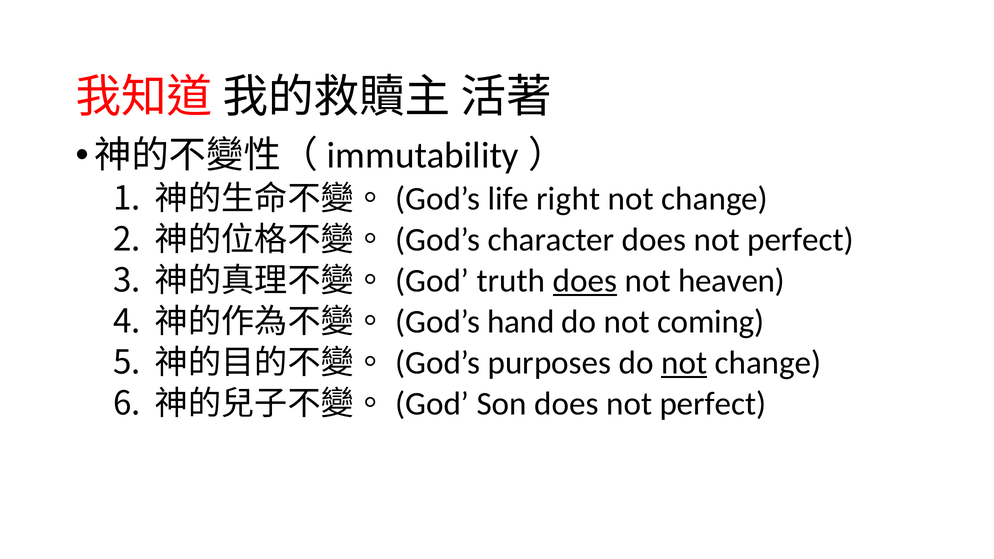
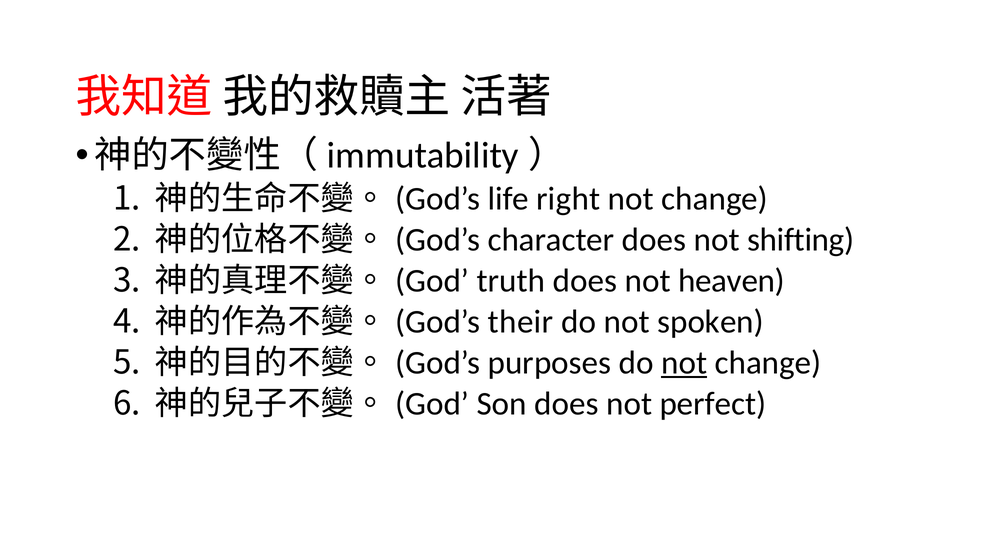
character does not perfect: perfect -> shifting
does at (585, 281) underline: present -> none
hand: hand -> their
coming: coming -> spoken
